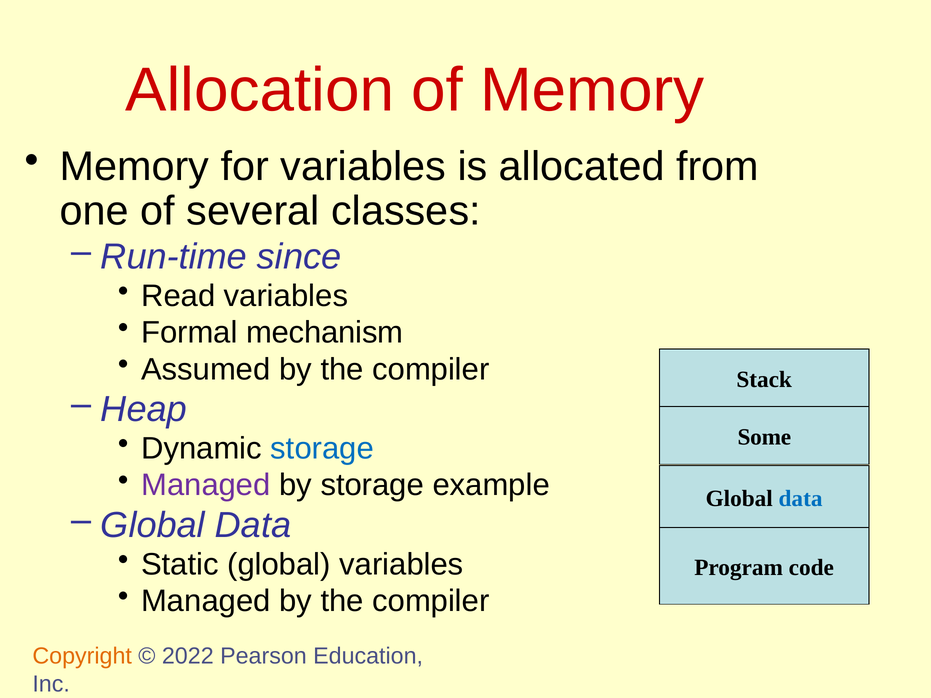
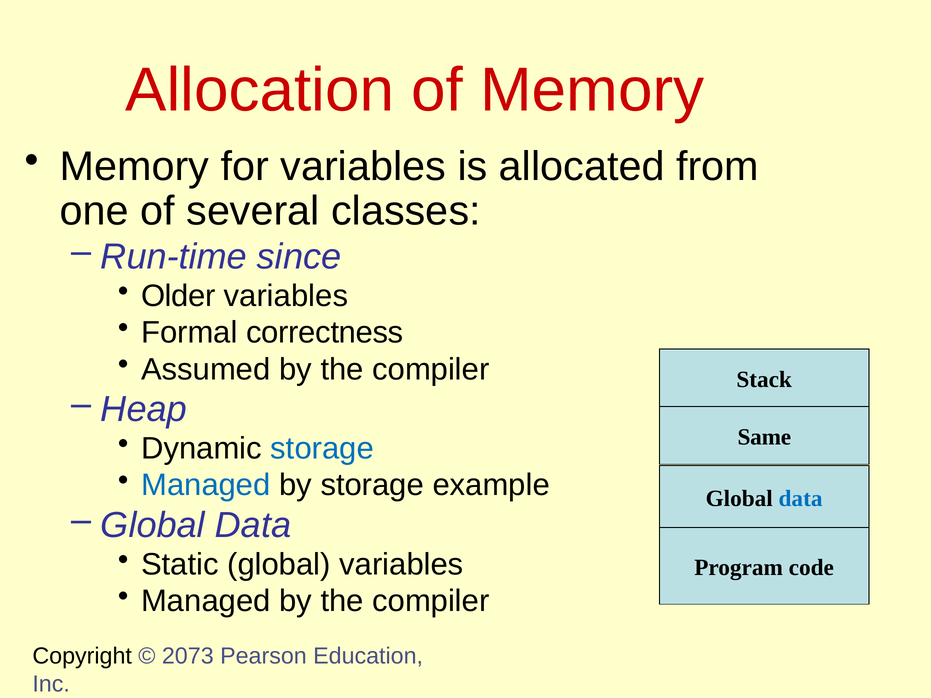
Read: Read -> Older
mechanism: mechanism -> correctness
Some: Some -> Same
Managed at (206, 485) colour: purple -> blue
Copyright colour: orange -> black
2022: 2022 -> 2073
